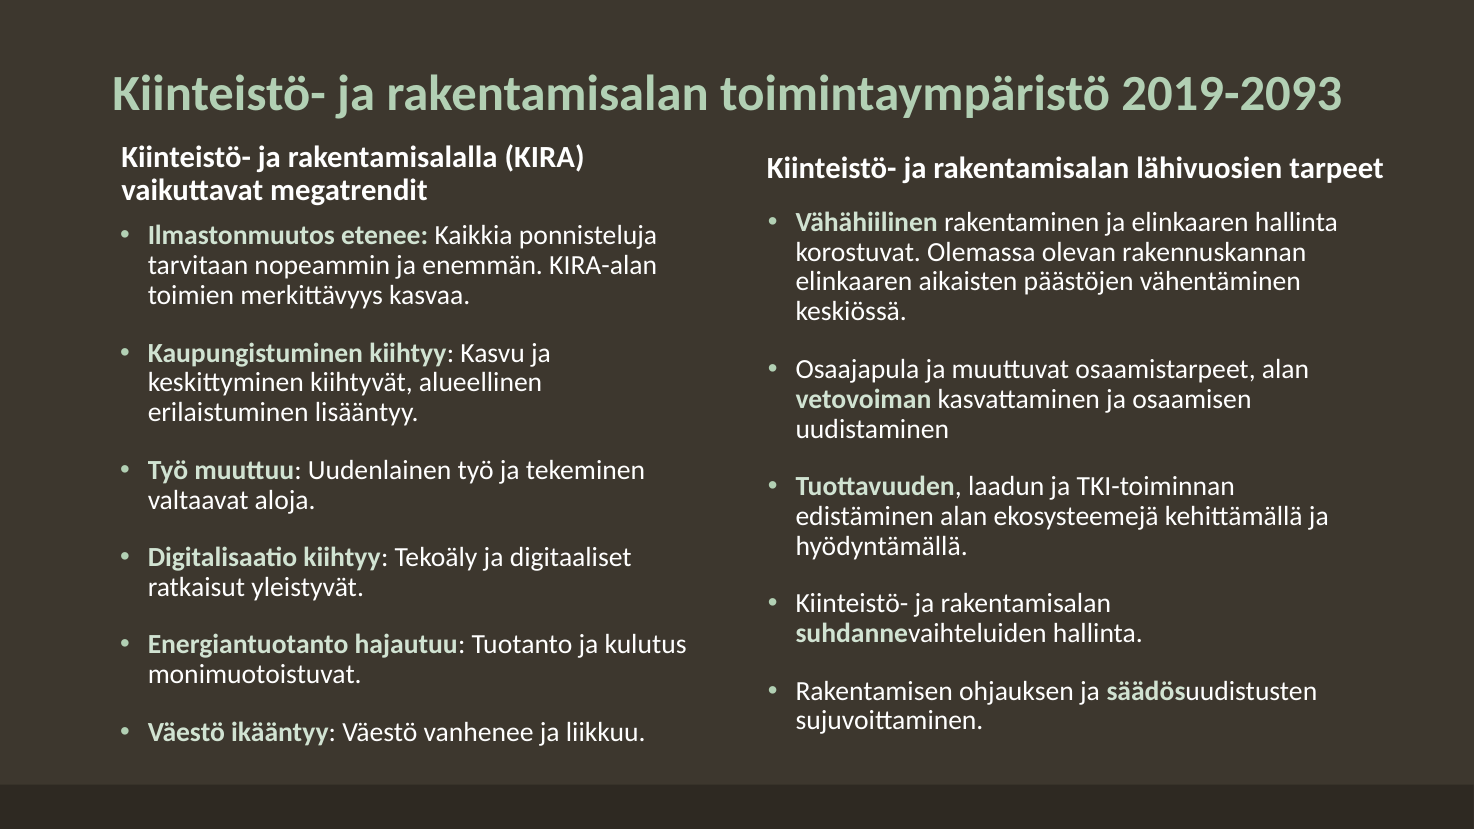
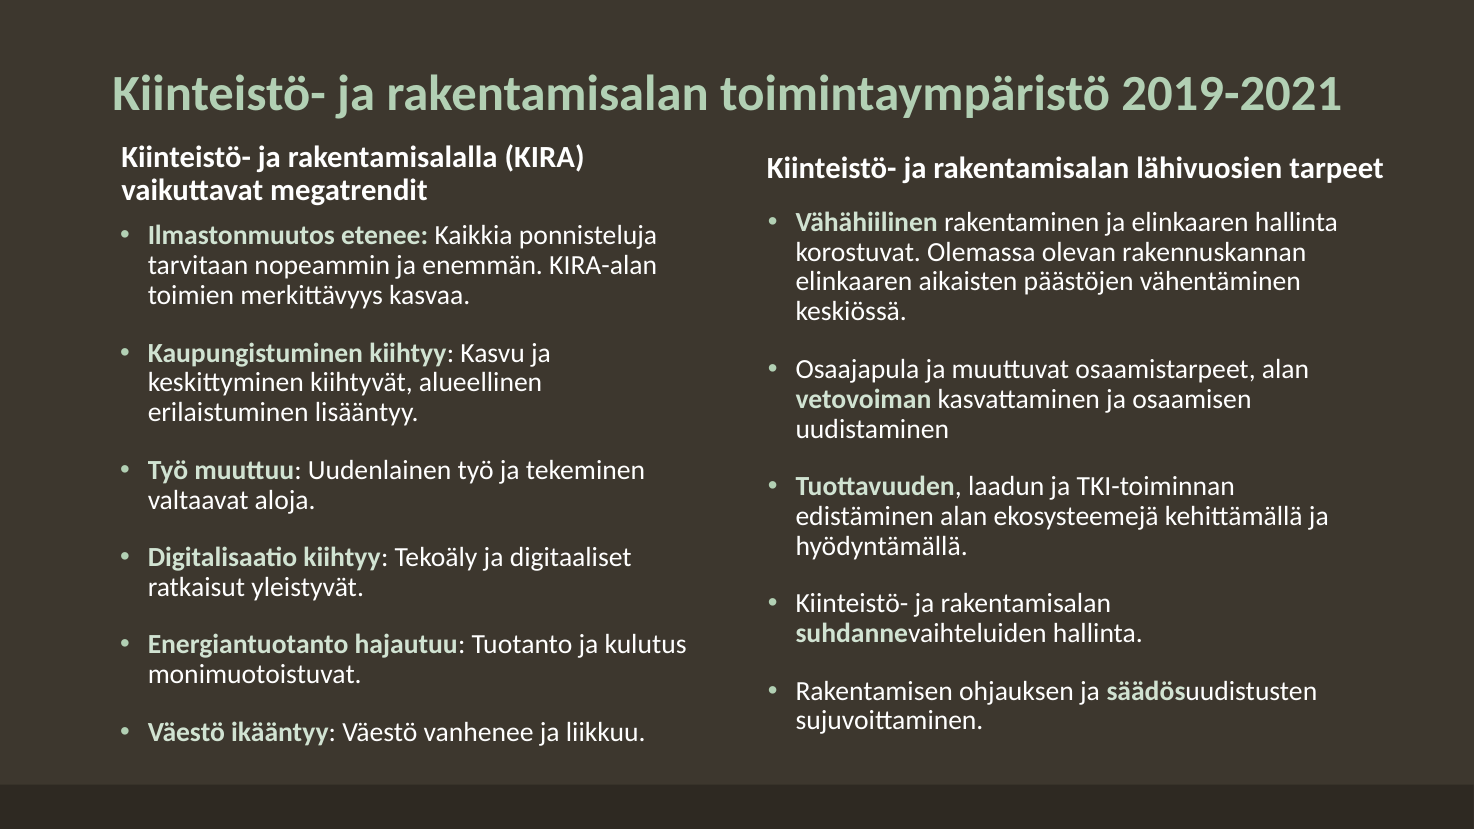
2019-2093: 2019-2093 -> 2019-2021
